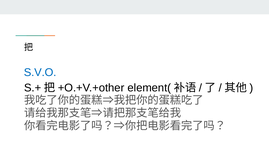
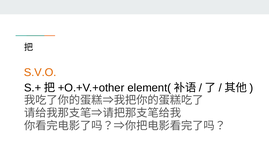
S.V.O colour: blue -> orange
